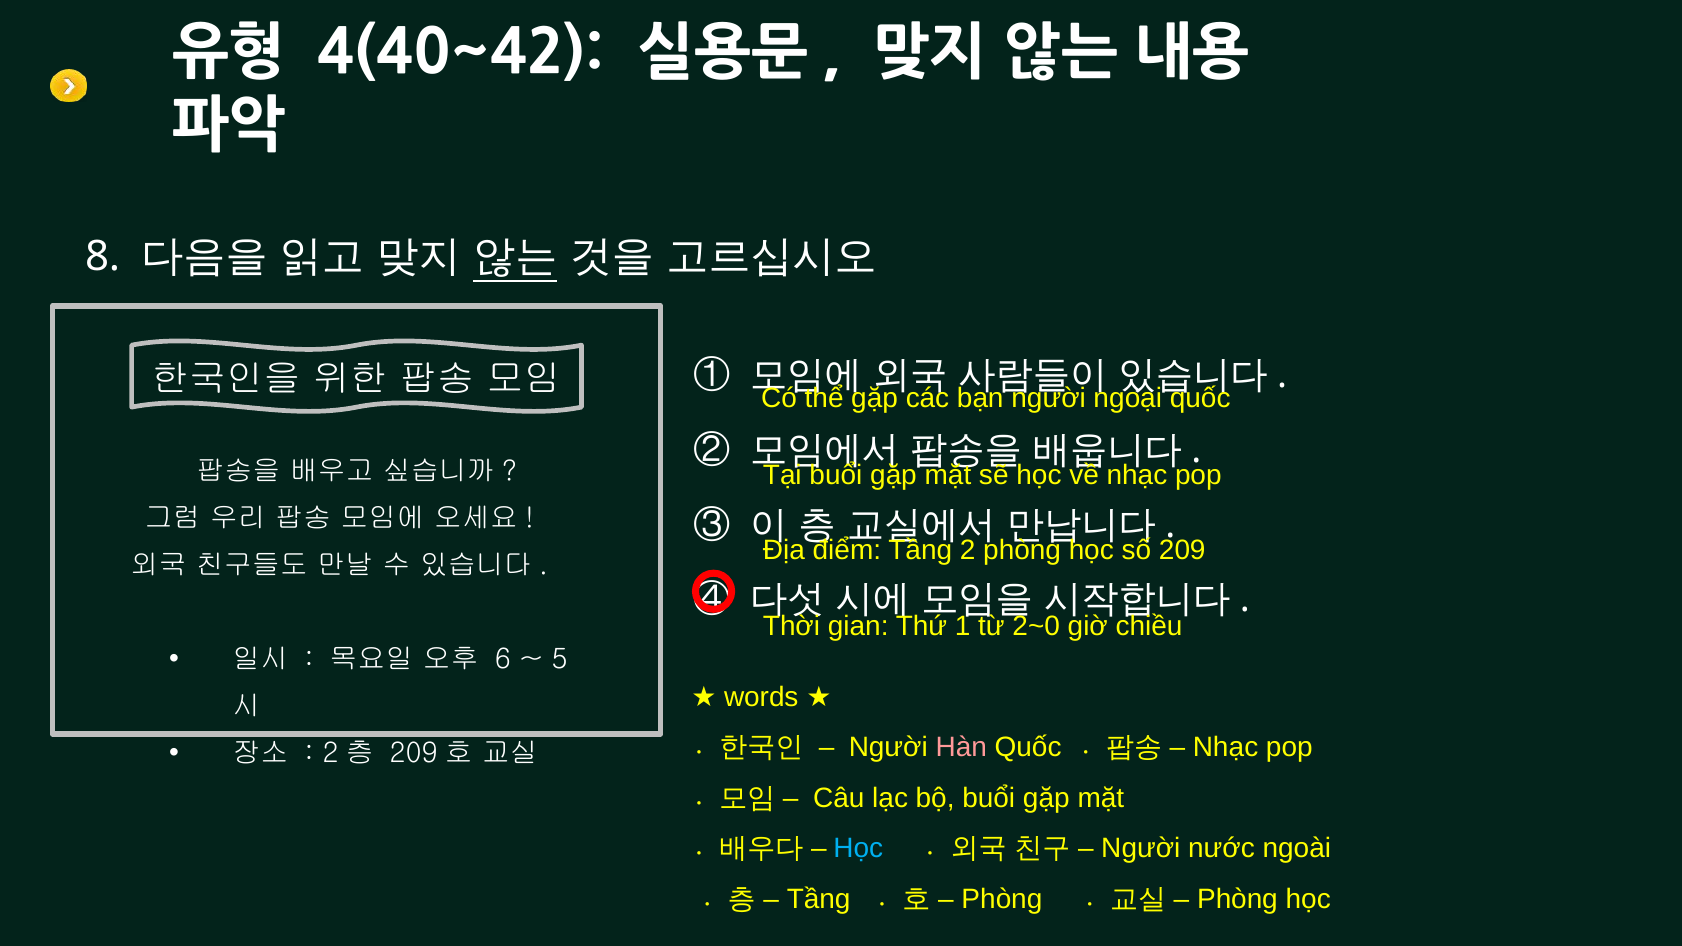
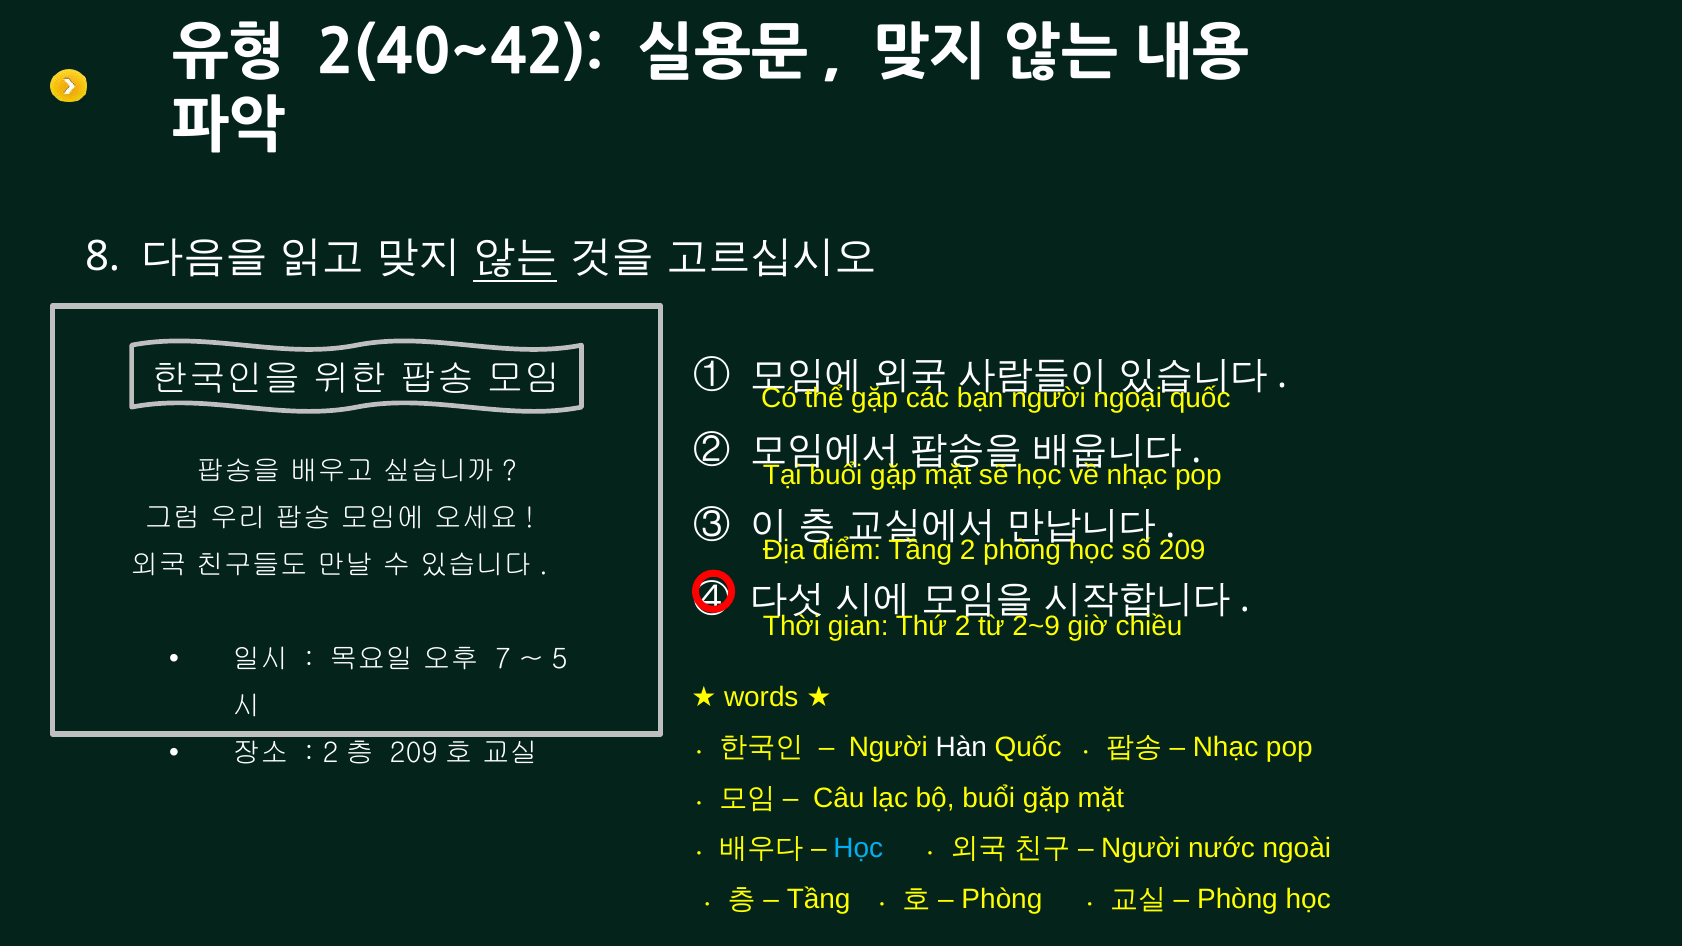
4(40~42: 4(40~42 -> 2(40~42
Thứ 1: 1 -> 2
2~0: 2~0 -> 2~9
6: 6 -> 7
Hàn colour: pink -> white
